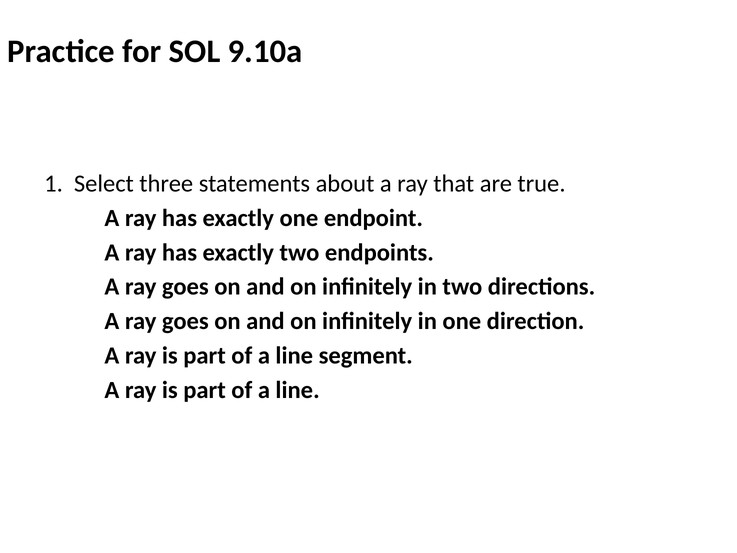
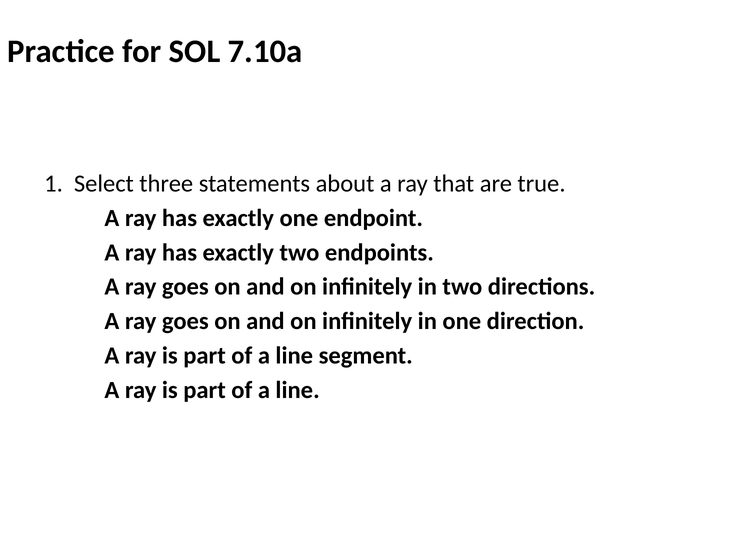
9.10a: 9.10a -> 7.10a
